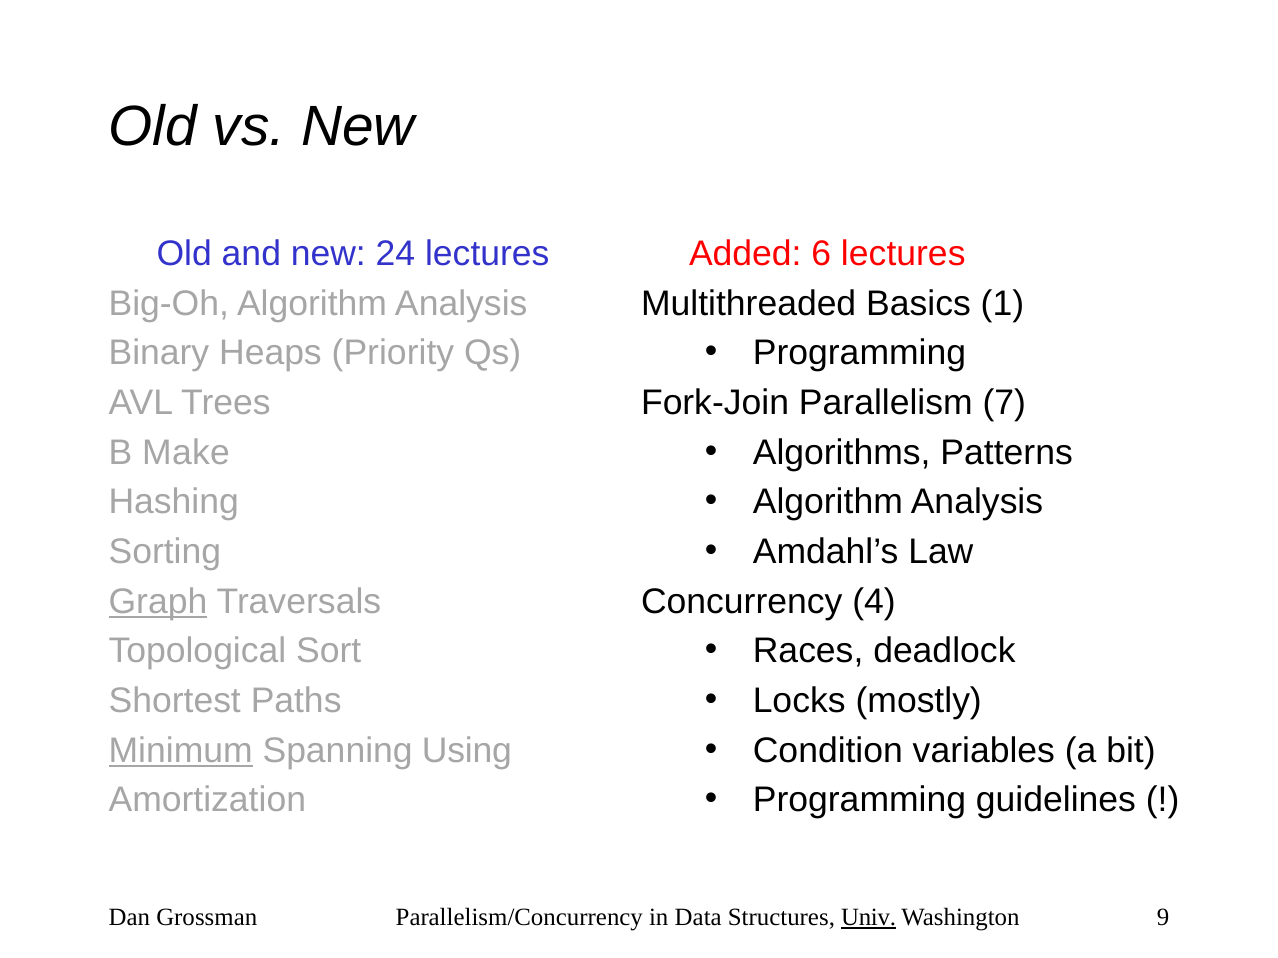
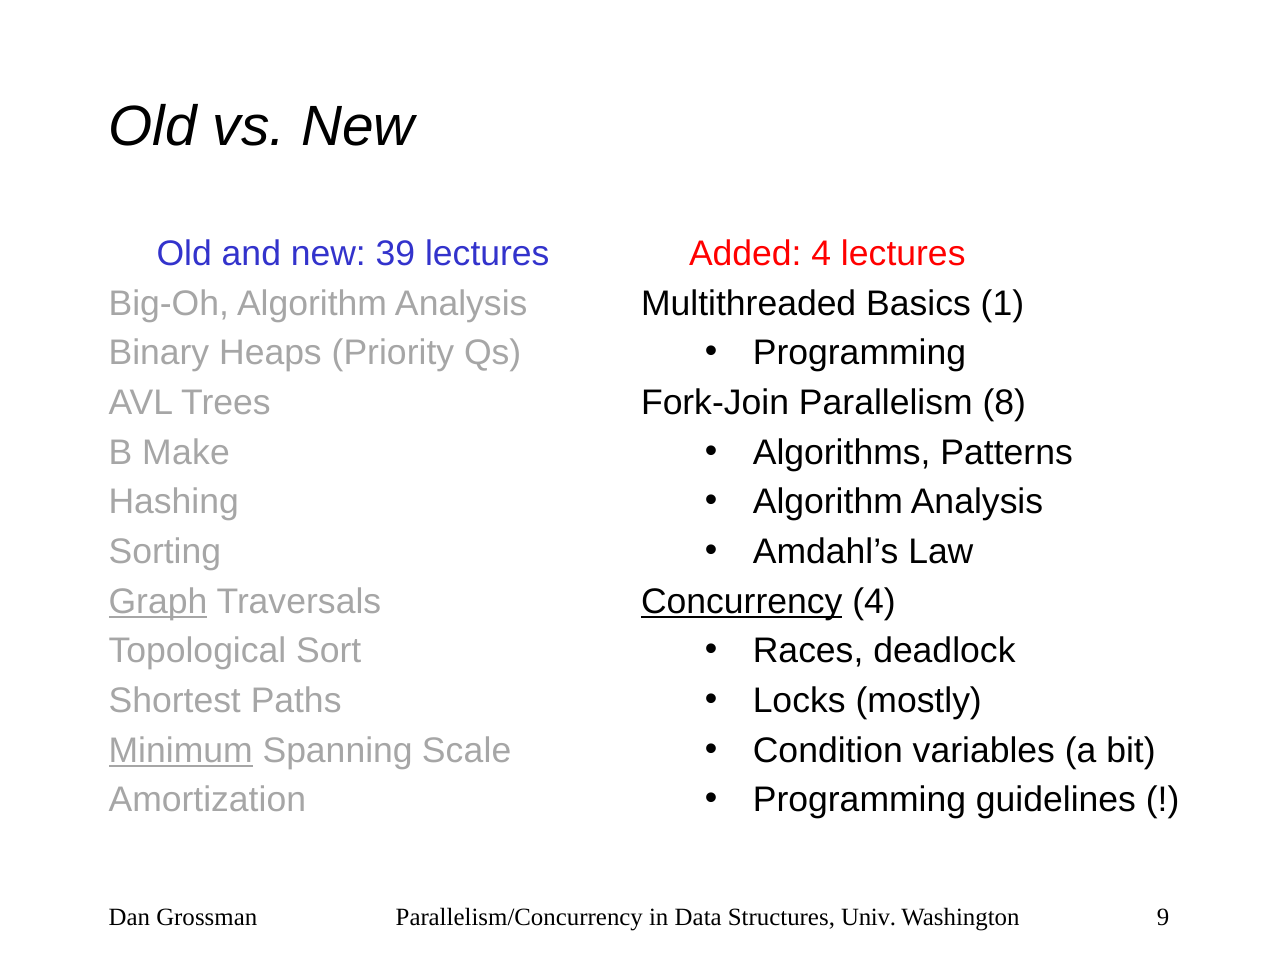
24: 24 -> 39
Added 6: 6 -> 4
7: 7 -> 8
Concurrency underline: none -> present
Using: Using -> Scale
Univ underline: present -> none
